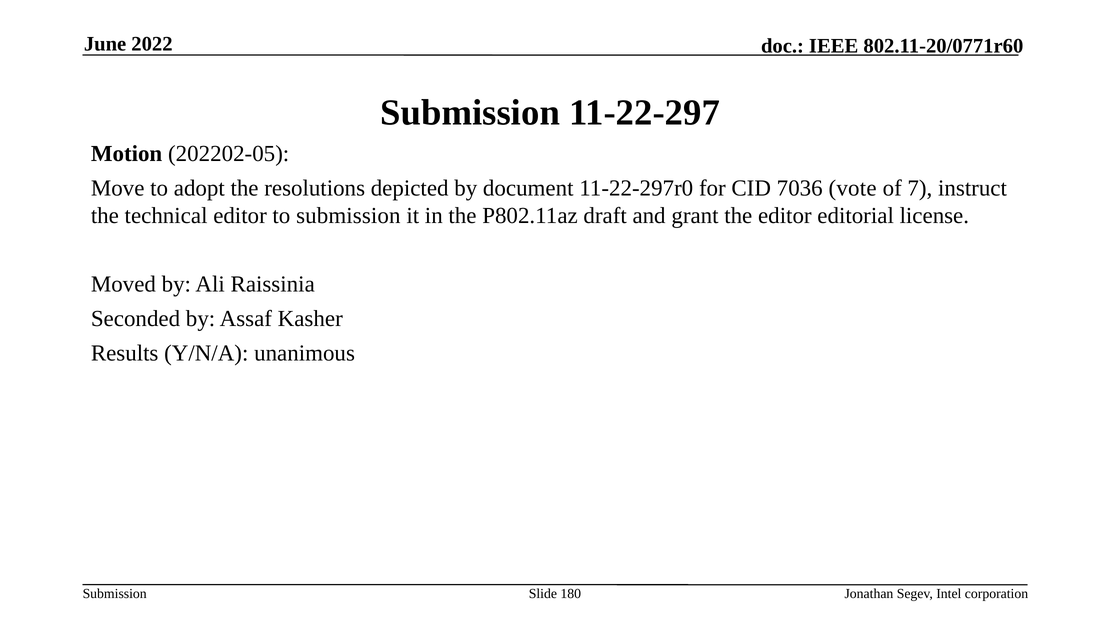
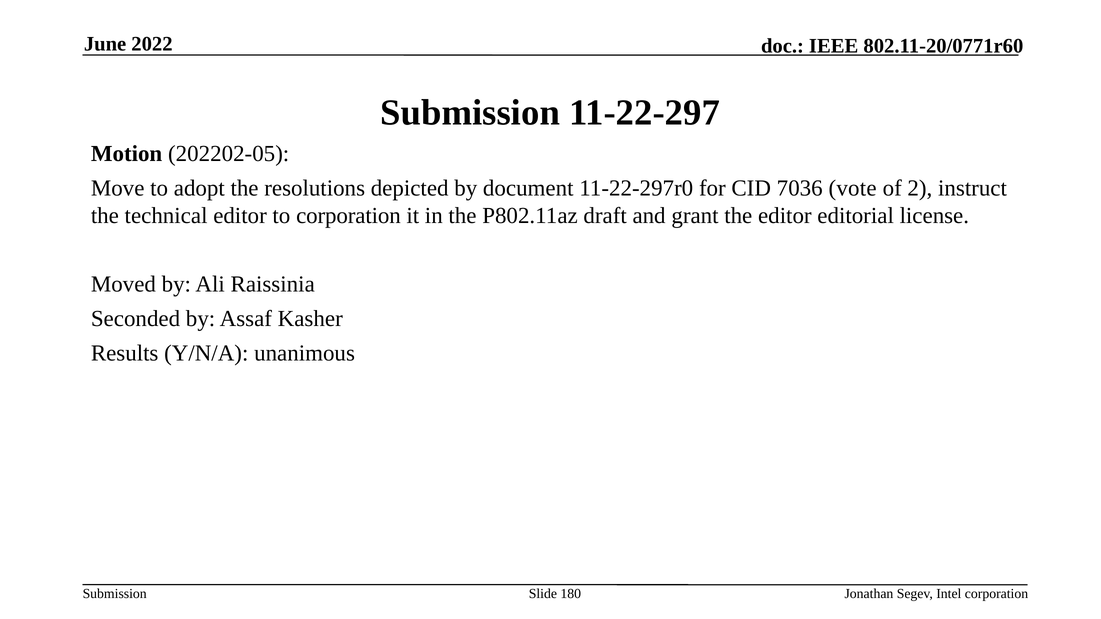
7: 7 -> 2
to submission: submission -> corporation
